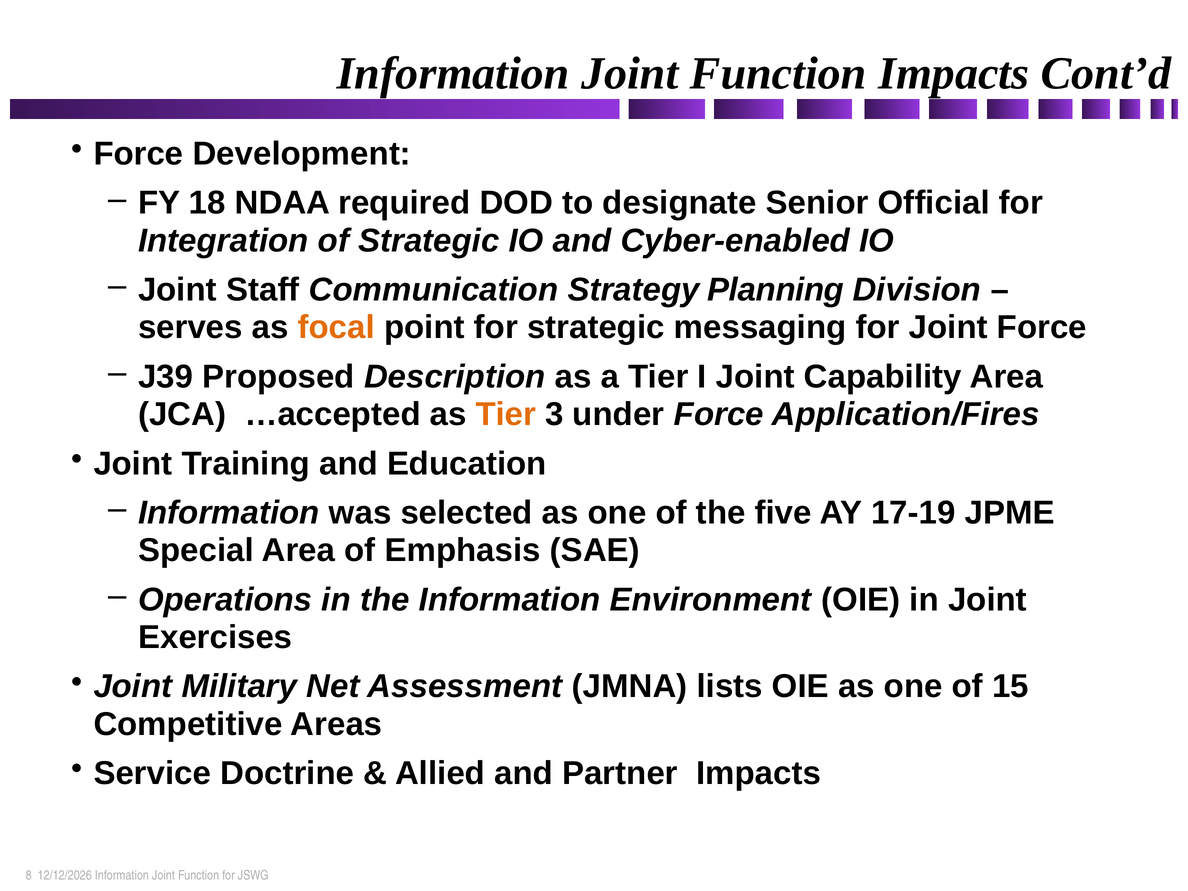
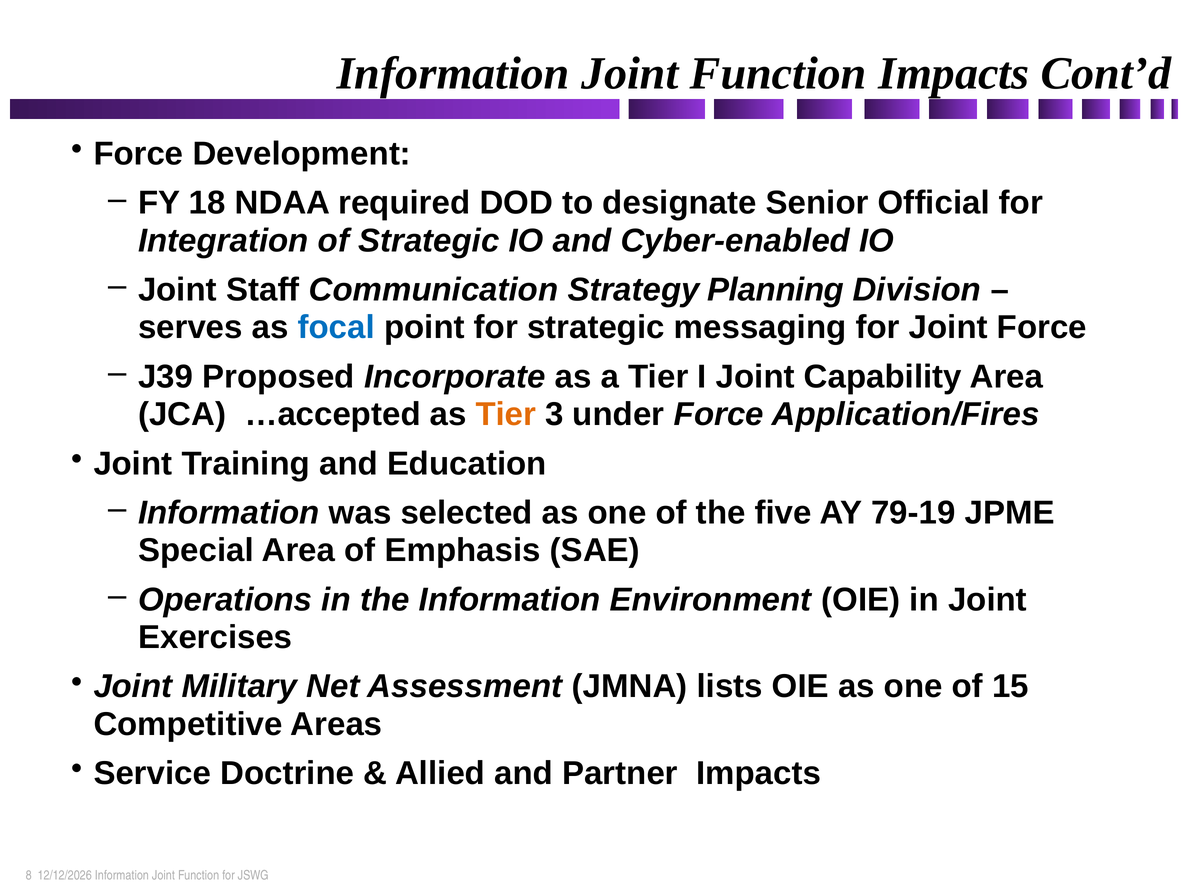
focal colour: orange -> blue
Description: Description -> Incorporate
17-19: 17-19 -> 79-19
